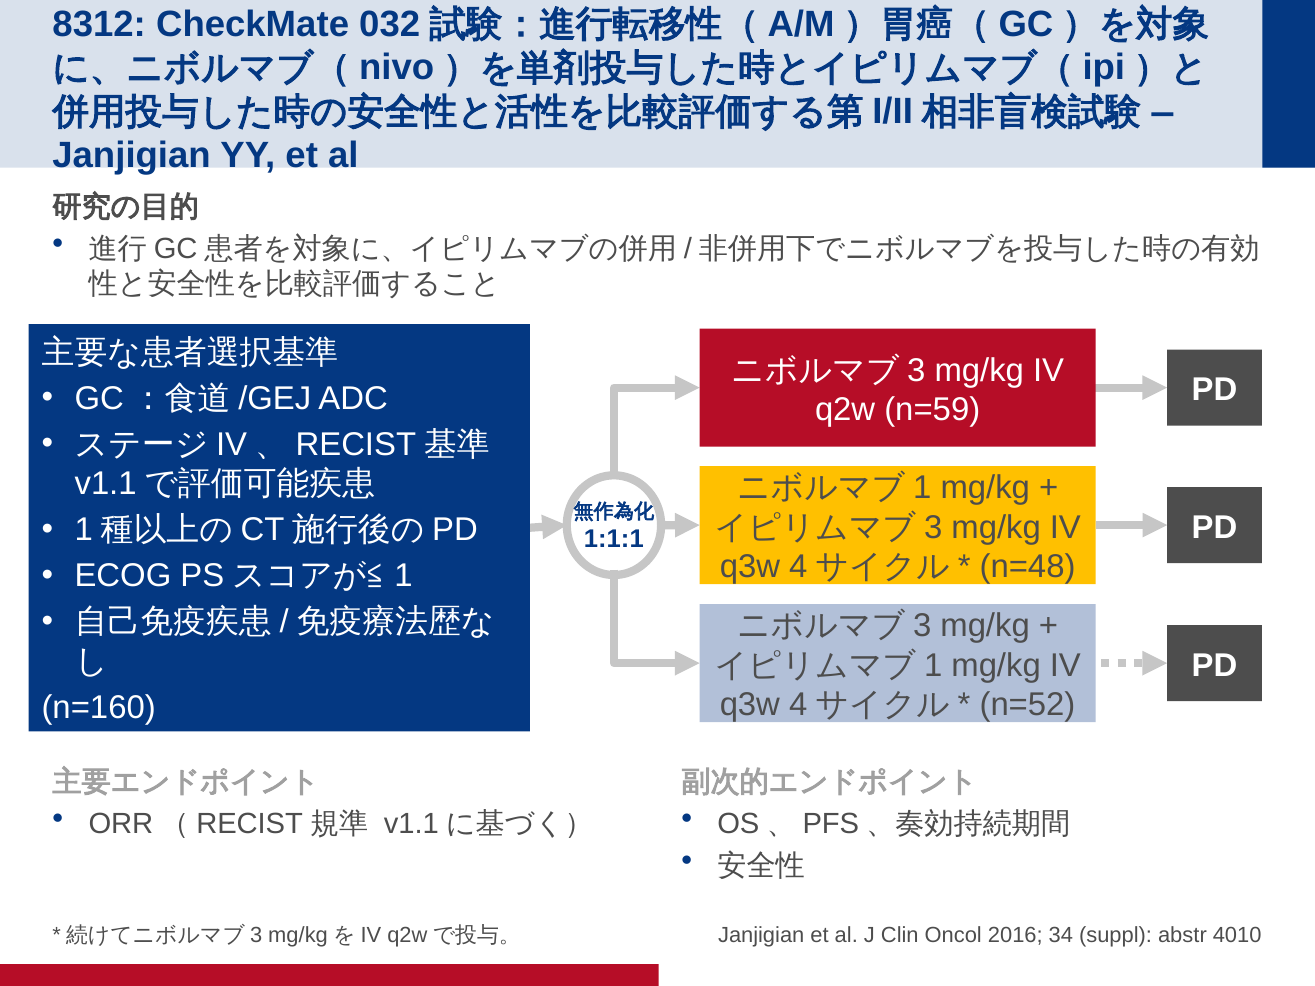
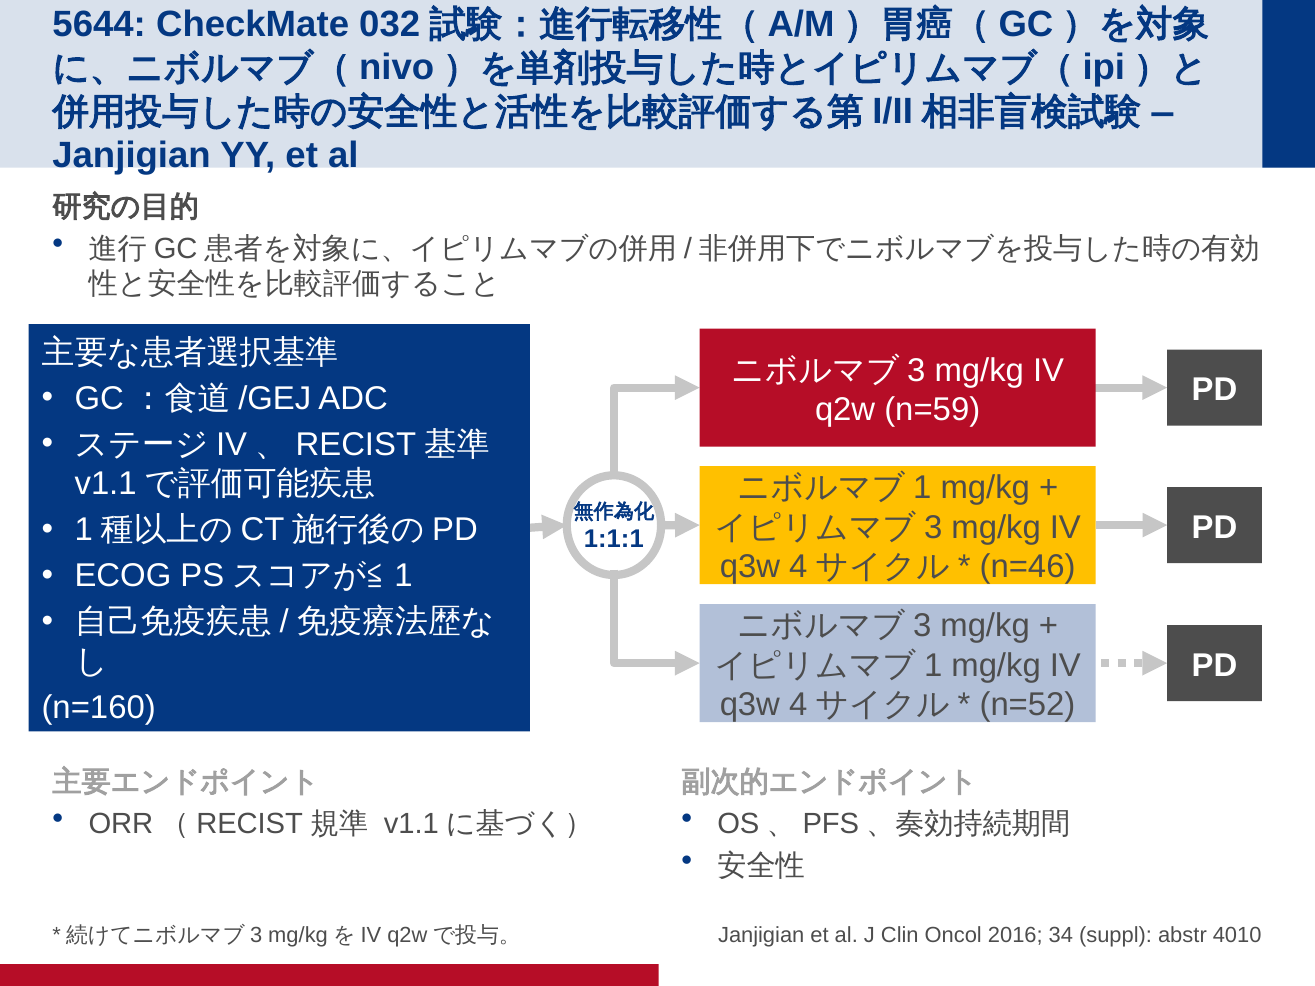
8312: 8312 -> 5644
n=48: n=48 -> n=46
